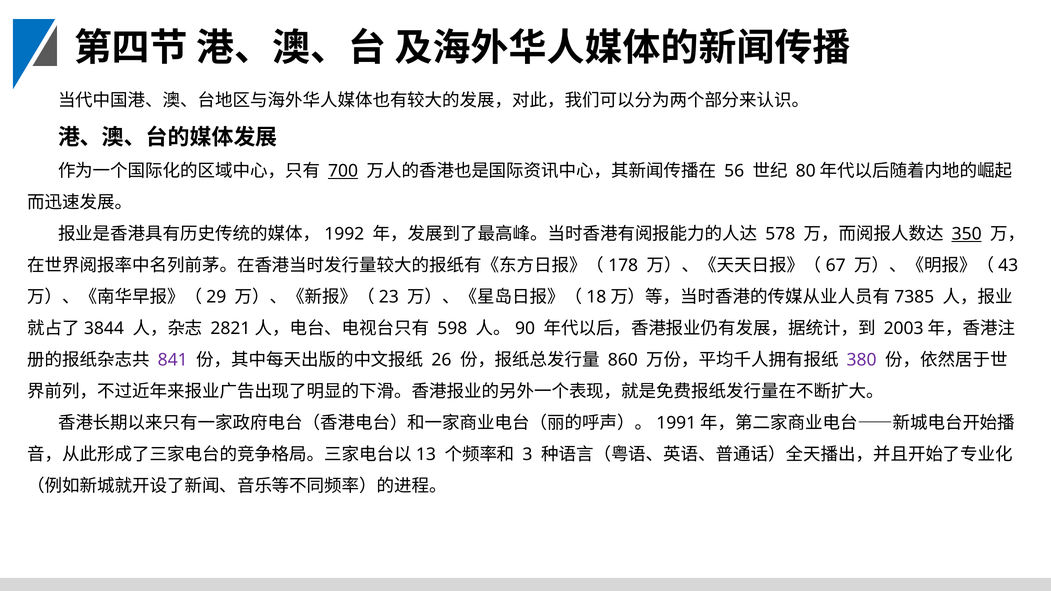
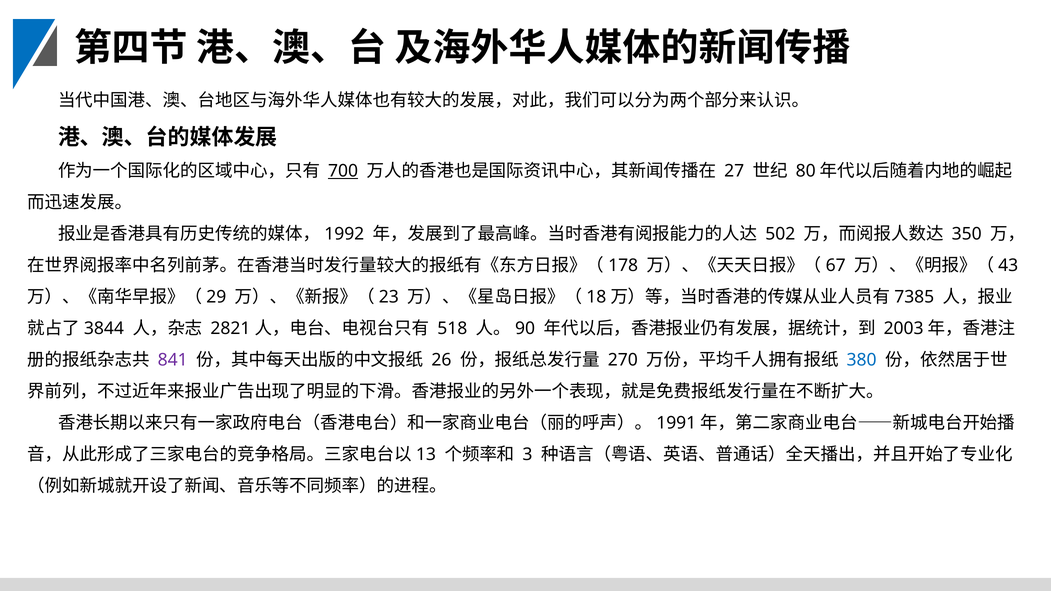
56: 56 -> 27
578: 578 -> 502
350 underline: present -> none
598: 598 -> 518
860: 860 -> 270
380 colour: purple -> blue
